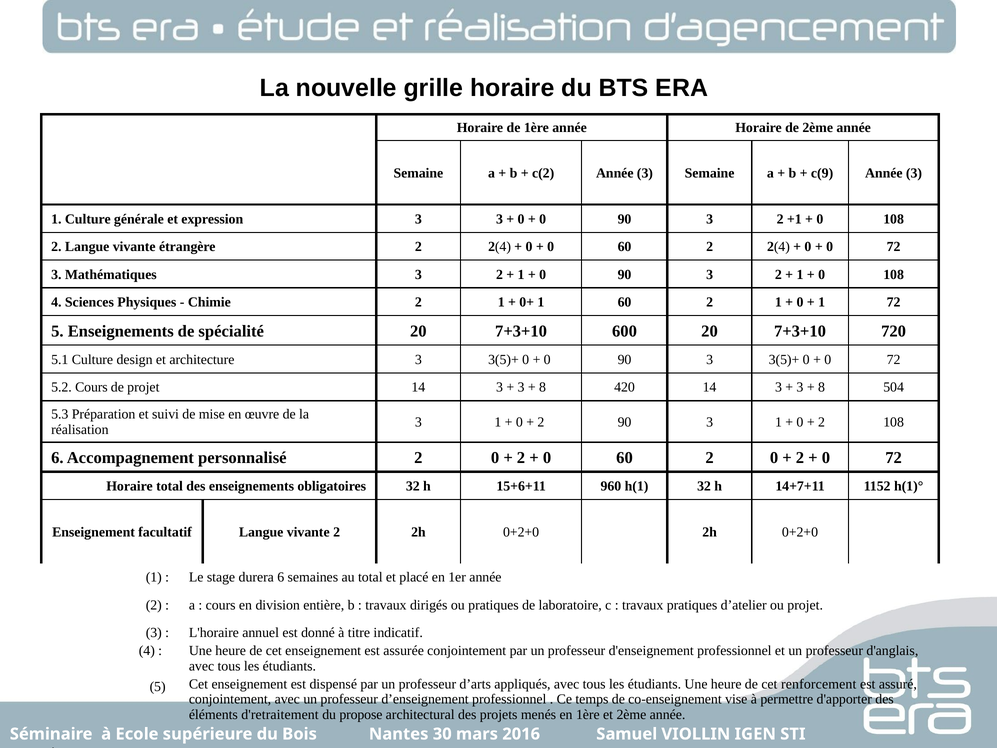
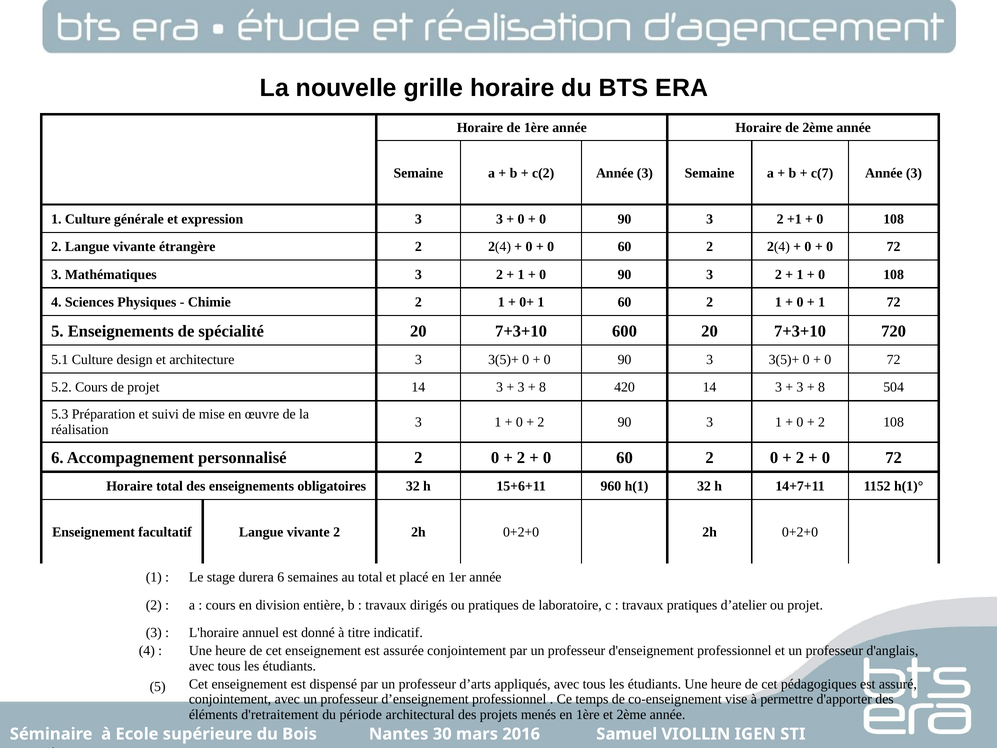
c(9: c(9 -> c(7
renforcement: renforcement -> pédagogiques
propose: propose -> période
